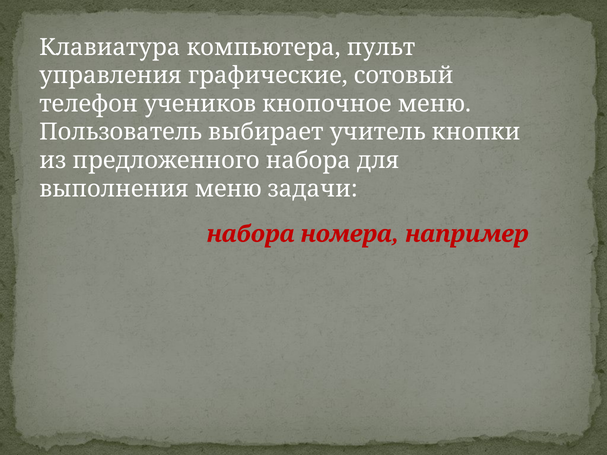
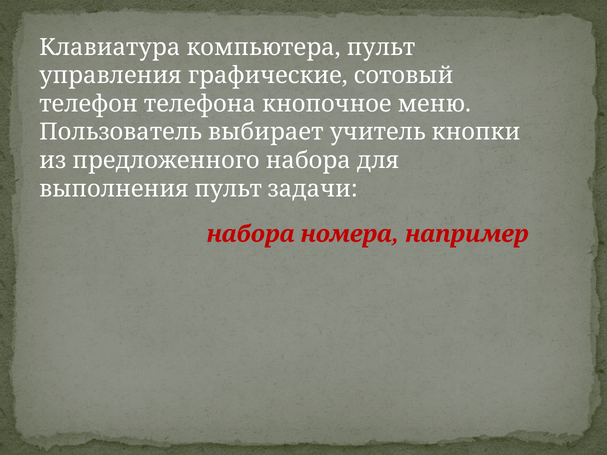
учеников: учеников -> телефона
выполнения меню: меню -> пульт
